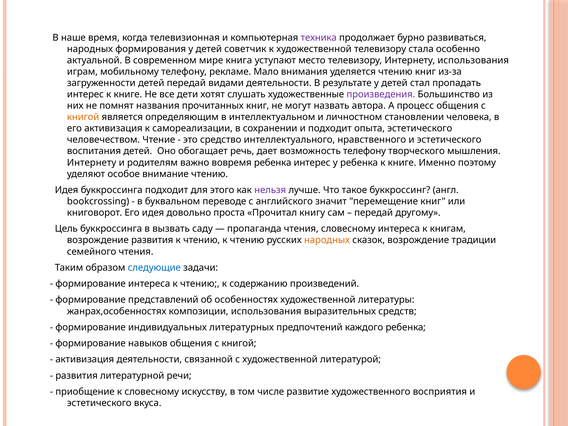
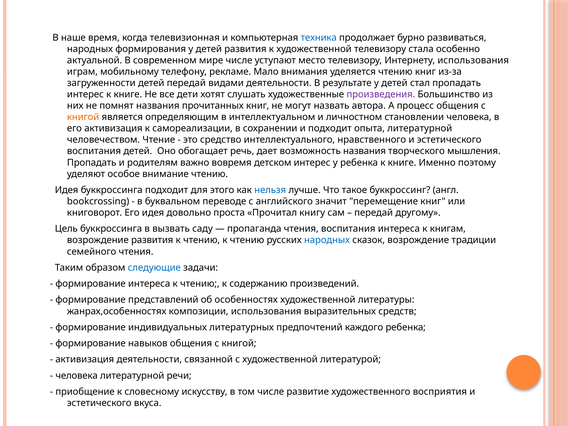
техника colour: purple -> blue
детей советчик: советчик -> развития
мире книга: книга -> числе
опыта эстетического: эстетического -> литературной
возможность телефону: телефону -> названия
Интернету at (92, 163): Интернету -> Пропадать
вовремя ребенка: ребенка -> детском
нельзя colour: purple -> blue
чтения словесному: словесному -> воспитания
народных at (327, 240) colour: orange -> blue
развития at (77, 376): развития -> человека
